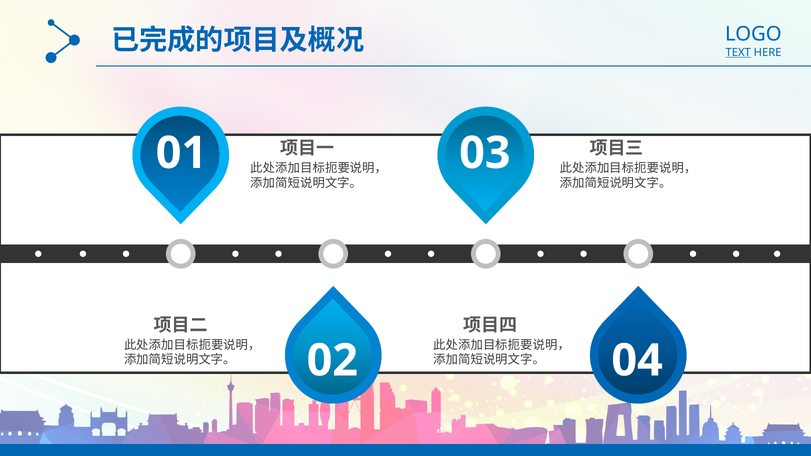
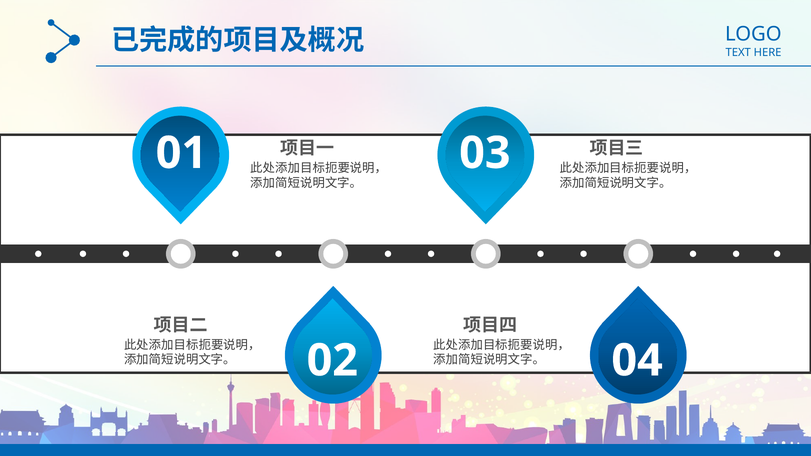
TEXT underline: present -> none
